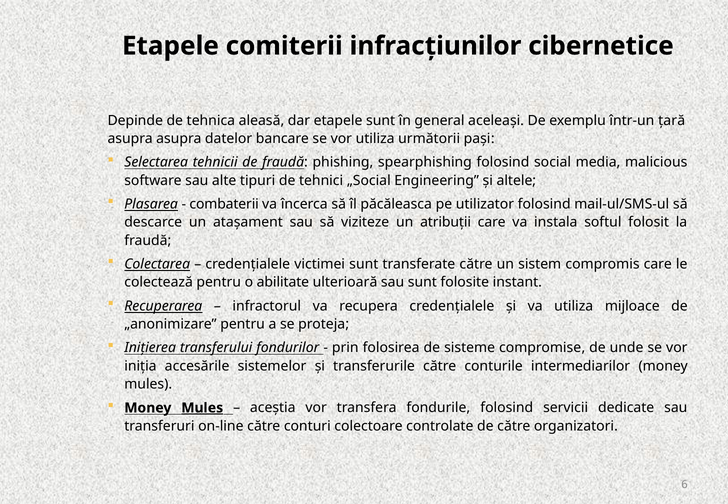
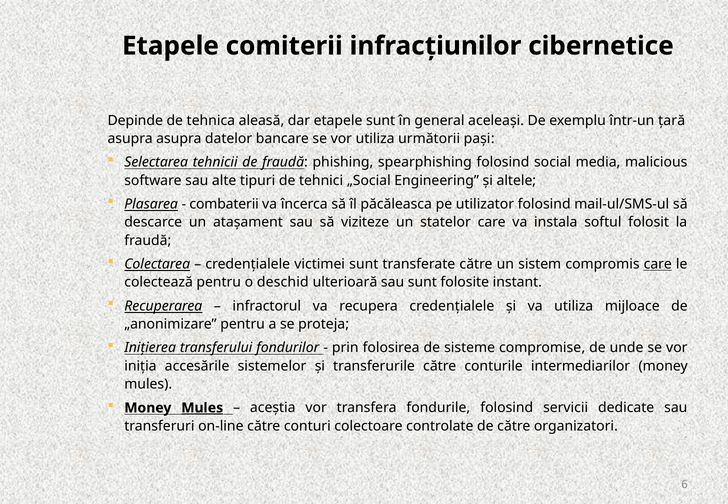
atribuții: atribuții -> statelor
care at (658, 264) underline: none -> present
abilitate: abilitate -> deschid
